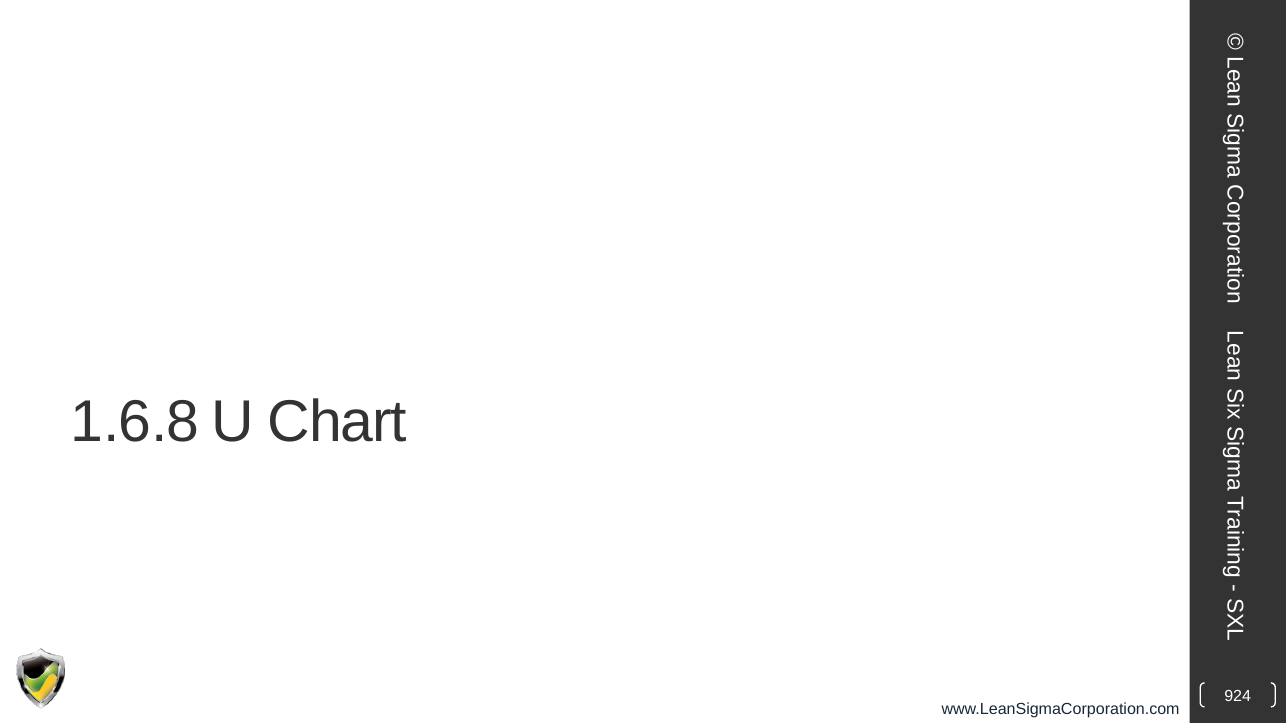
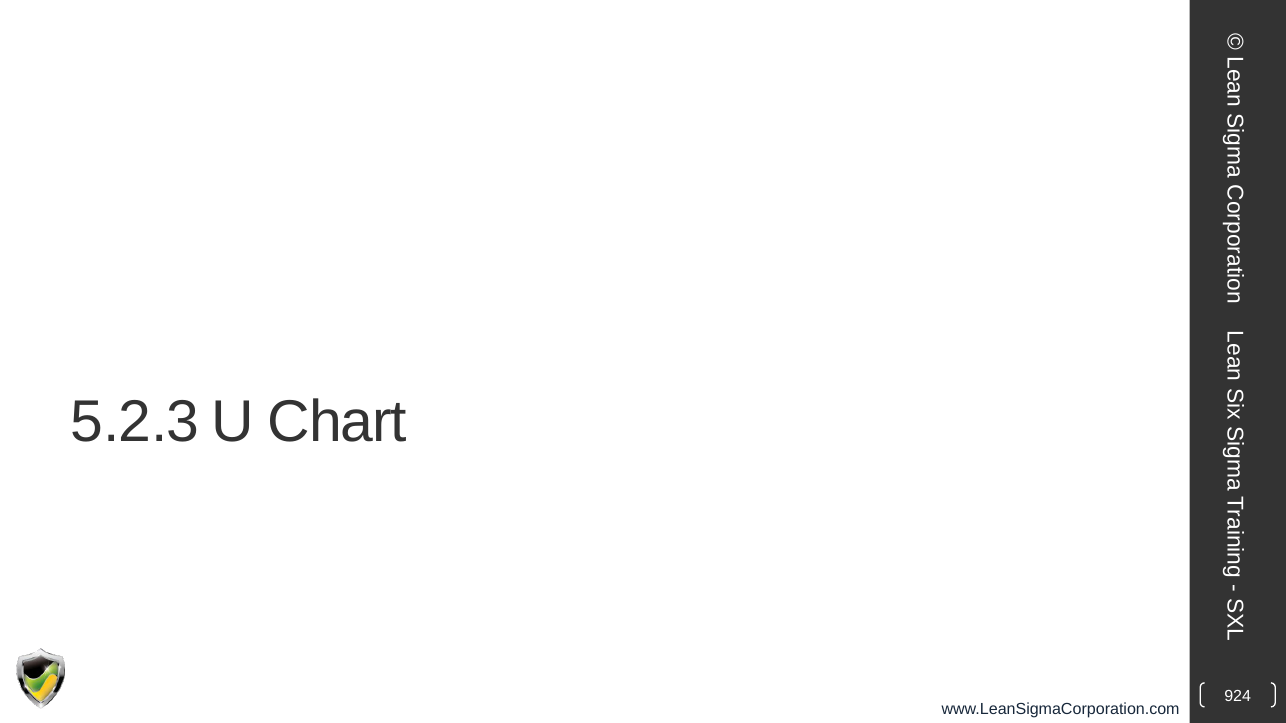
1.6.8: 1.6.8 -> 5.2.3
